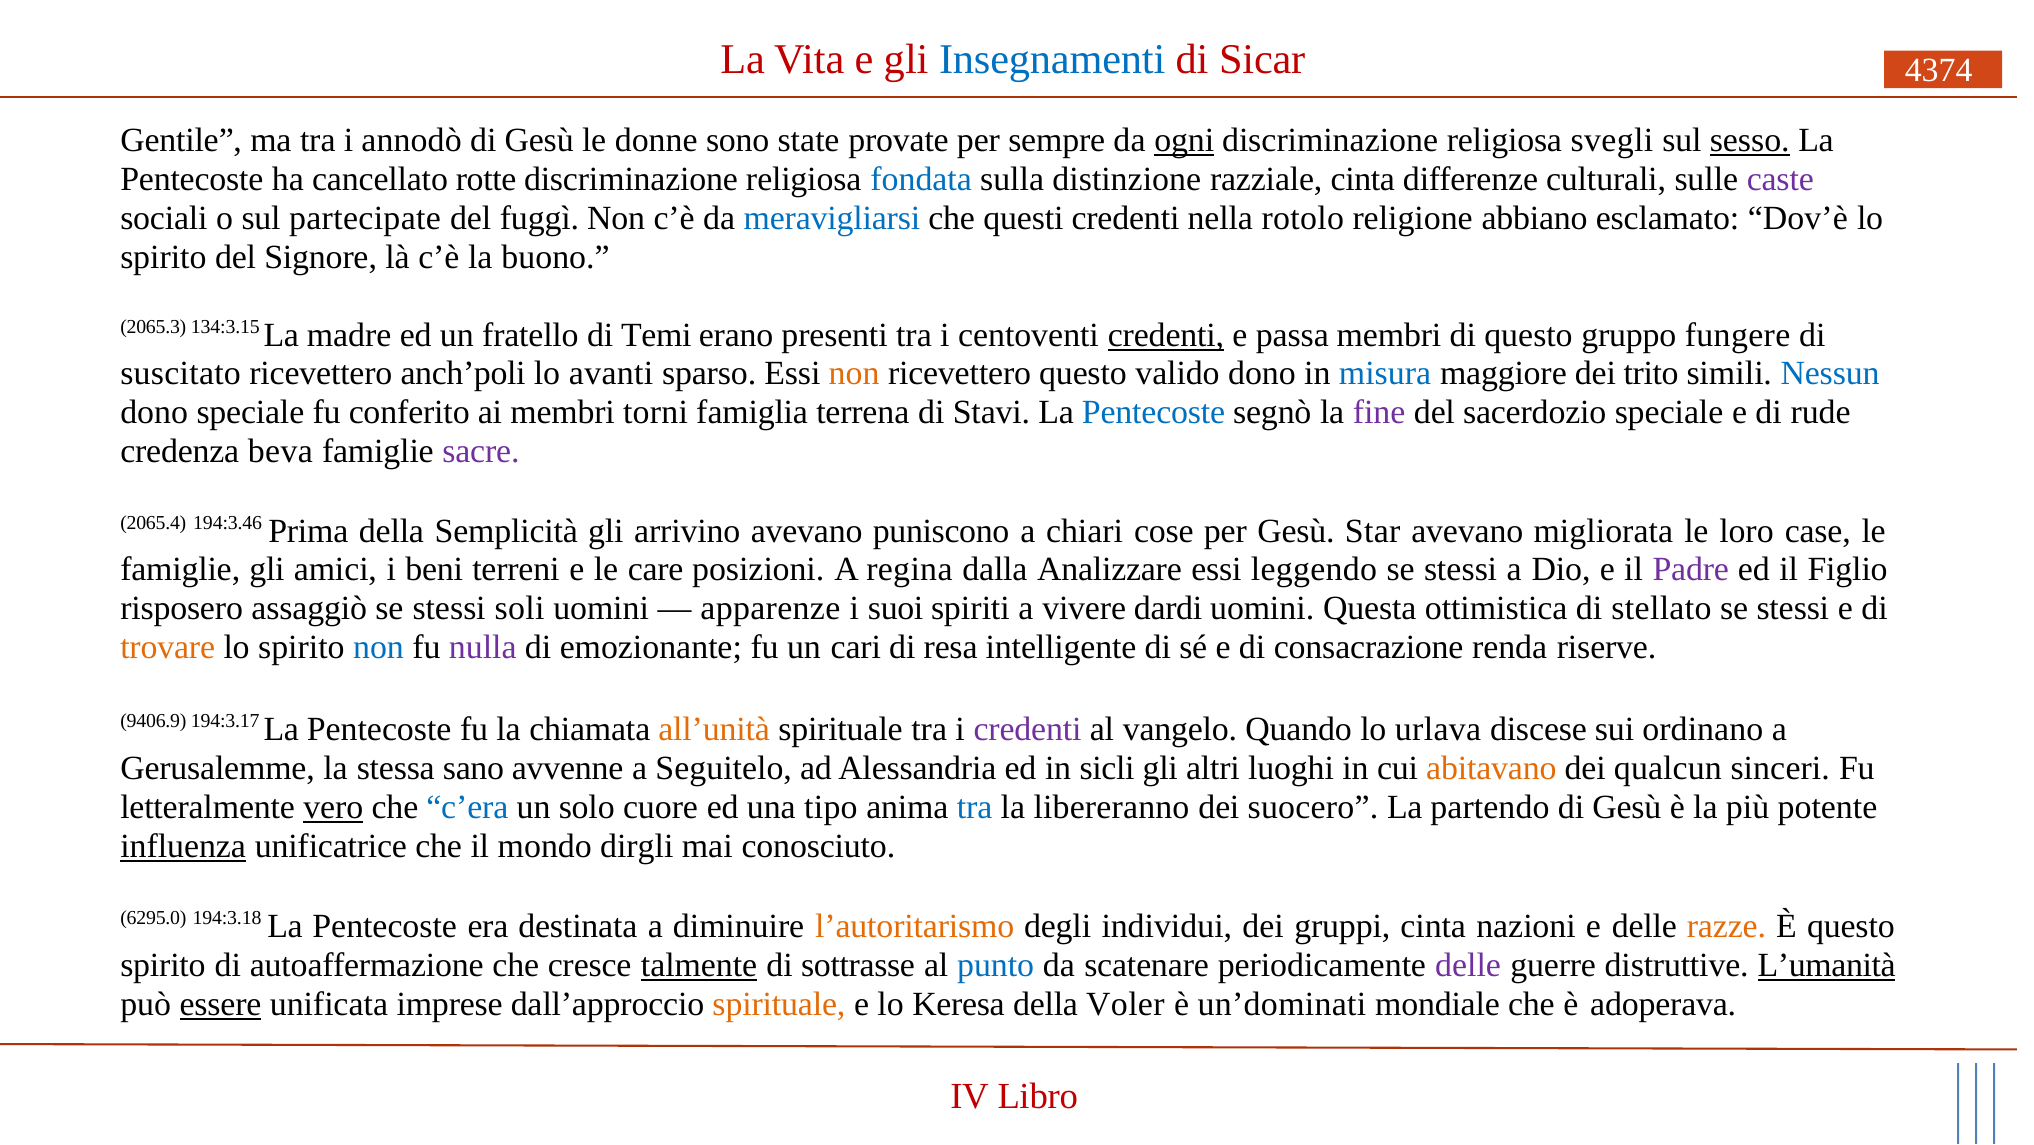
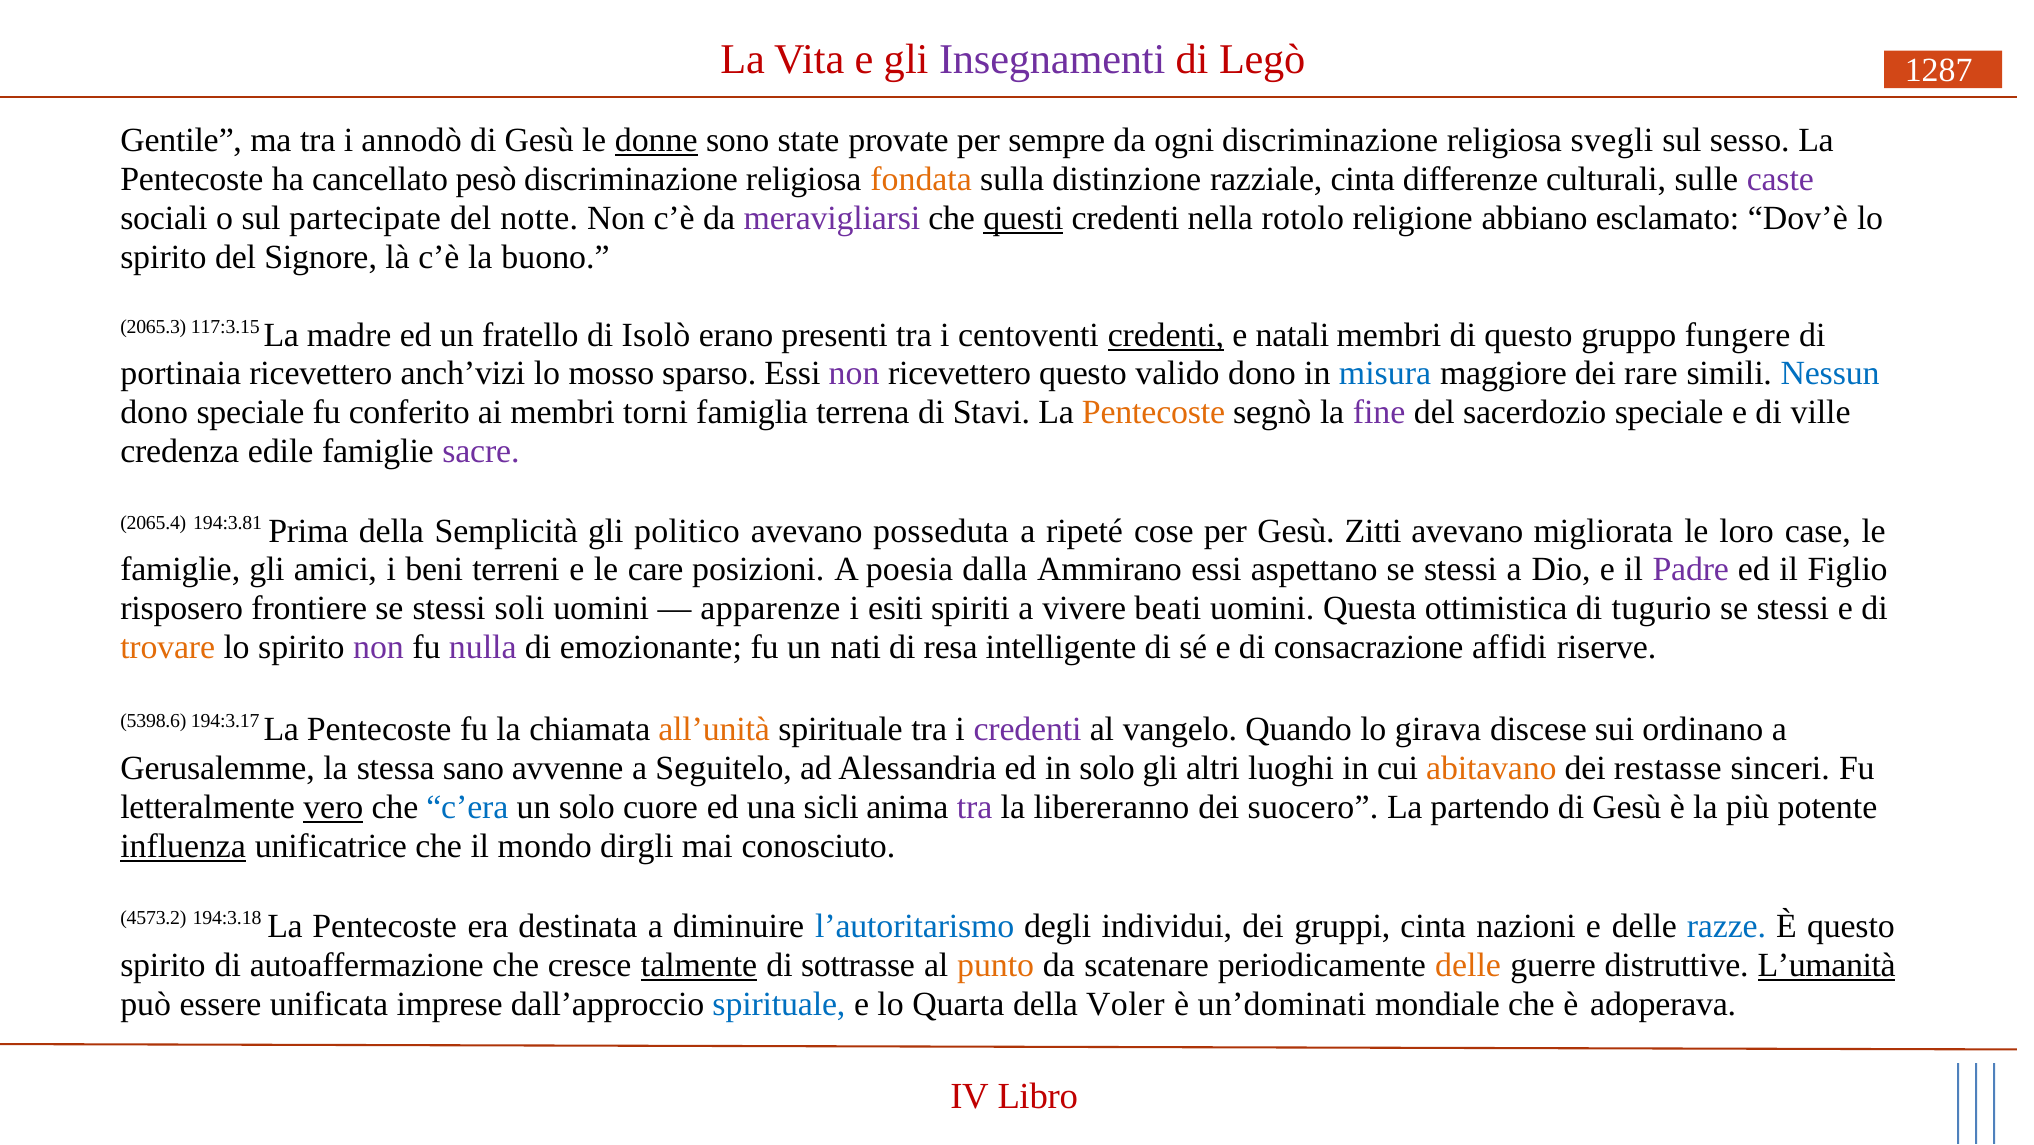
Insegnamenti colour: blue -> purple
Sicar: Sicar -> Legò
4374: 4374 -> 1287
donne underline: none -> present
ogni underline: present -> none
sesso underline: present -> none
rotte: rotte -> pesò
fondata colour: blue -> orange
fuggì: fuggì -> notte
meravigliarsi colour: blue -> purple
questi underline: none -> present
134:3.15: 134:3.15 -> 117:3.15
Temi: Temi -> Isolò
passa: passa -> natali
suscitato: suscitato -> portinaia
anch’poli: anch’poli -> anch’vizi
avanti: avanti -> mosso
non at (854, 374) colour: orange -> purple
trito: trito -> rare
Pentecoste at (1154, 413) colour: blue -> orange
rude: rude -> ville
beva: beva -> edile
194:3.46: 194:3.46 -> 194:3.81
arrivino: arrivino -> politico
puniscono: puniscono -> posseduta
chiari: chiari -> ripeté
Star: Star -> Zitti
regina: regina -> poesia
Analizzare: Analizzare -> Ammirano
leggendo: leggendo -> aspettano
assaggiò: assaggiò -> frontiere
suoi: suoi -> esiti
dardi: dardi -> beati
stellato: stellato -> tugurio
non at (378, 647) colour: blue -> purple
cari: cari -> nati
renda: renda -> affidi
9406.9: 9406.9 -> 5398.6
urlava: urlava -> girava
in sicli: sicli -> solo
qualcun: qualcun -> restasse
tipo: tipo -> sicli
tra at (975, 807) colour: blue -> purple
6295.0: 6295.0 -> 4573.2
l’autoritarismo colour: orange -> blue
razze colour: orange -> blue
punto colour: blue -> orange
delle at (1468, 966) colour: purple -> orange
essere underline: present -> none
spirituale at (779, 1005) colour: orange -> blue
Keresa: Keresa -> Quarta
